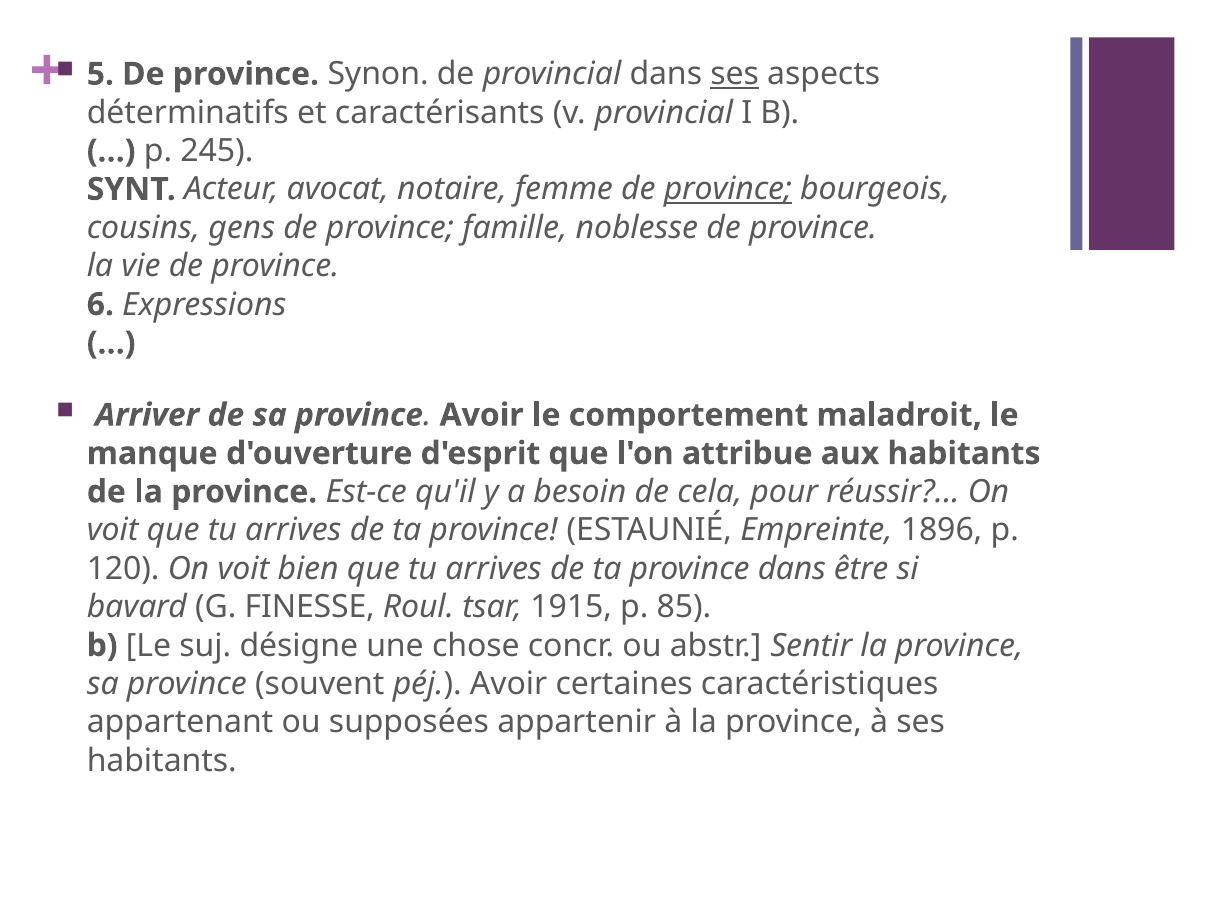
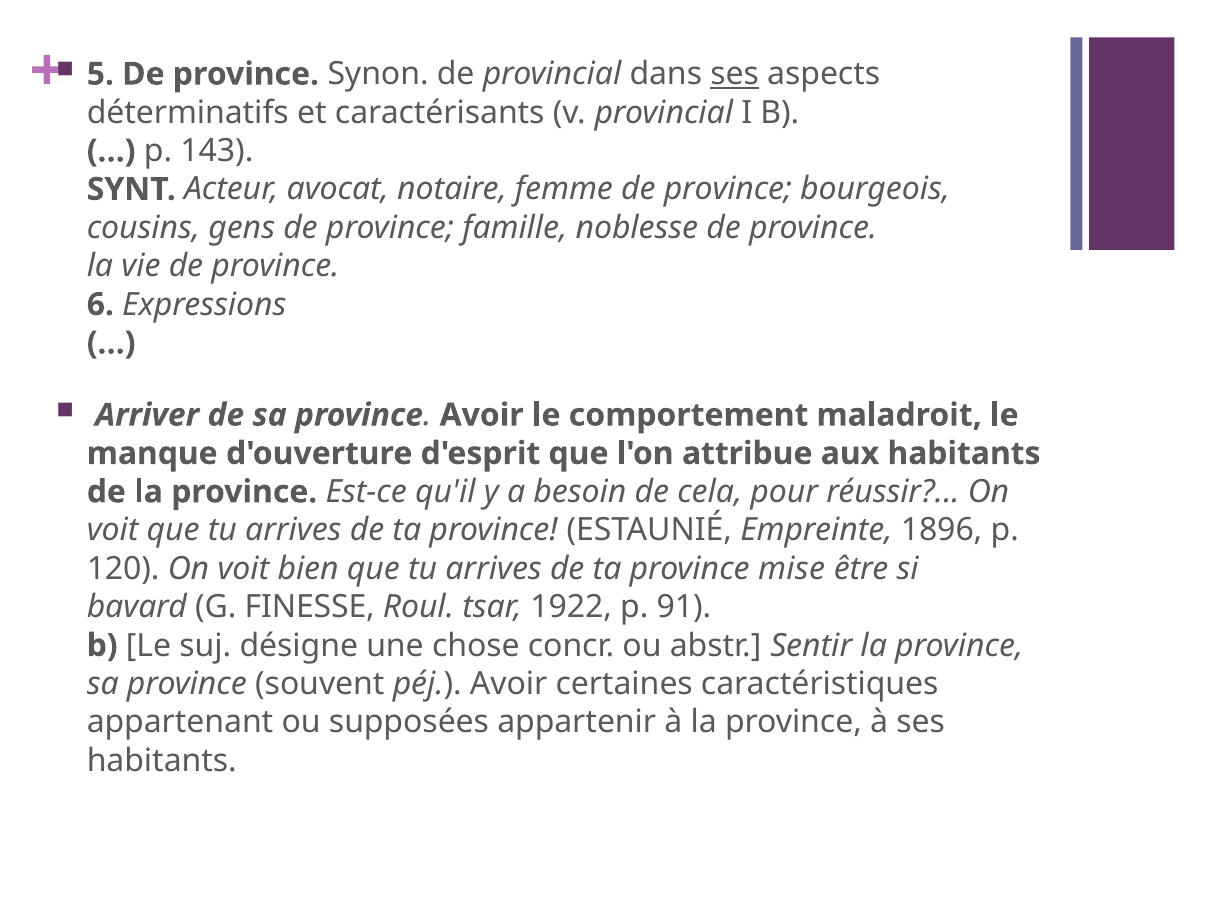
245: 245 -> 143
province at (728, 189) underline: present -> none
province dans: dans -> mise
1915: 1915 -> 1922
85: 85 -> 91
